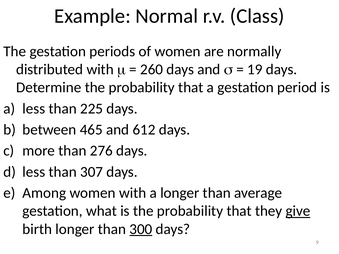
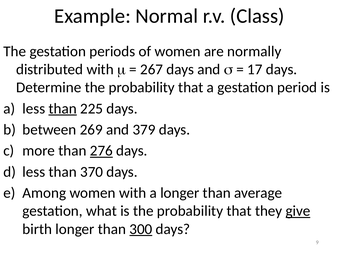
260: 260 -> 267
19: 19 -> 17
than at (63, 109) underline: none -> present
465: 465 -> 269
612: 612 -> 379
276 underline: none -> present
307: 307 -> 370
